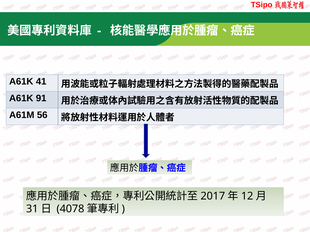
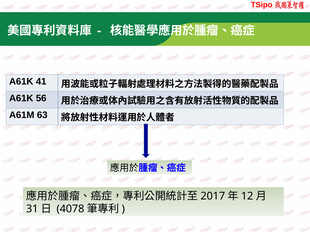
91: 91 -> 56
56: 56 -> 63
